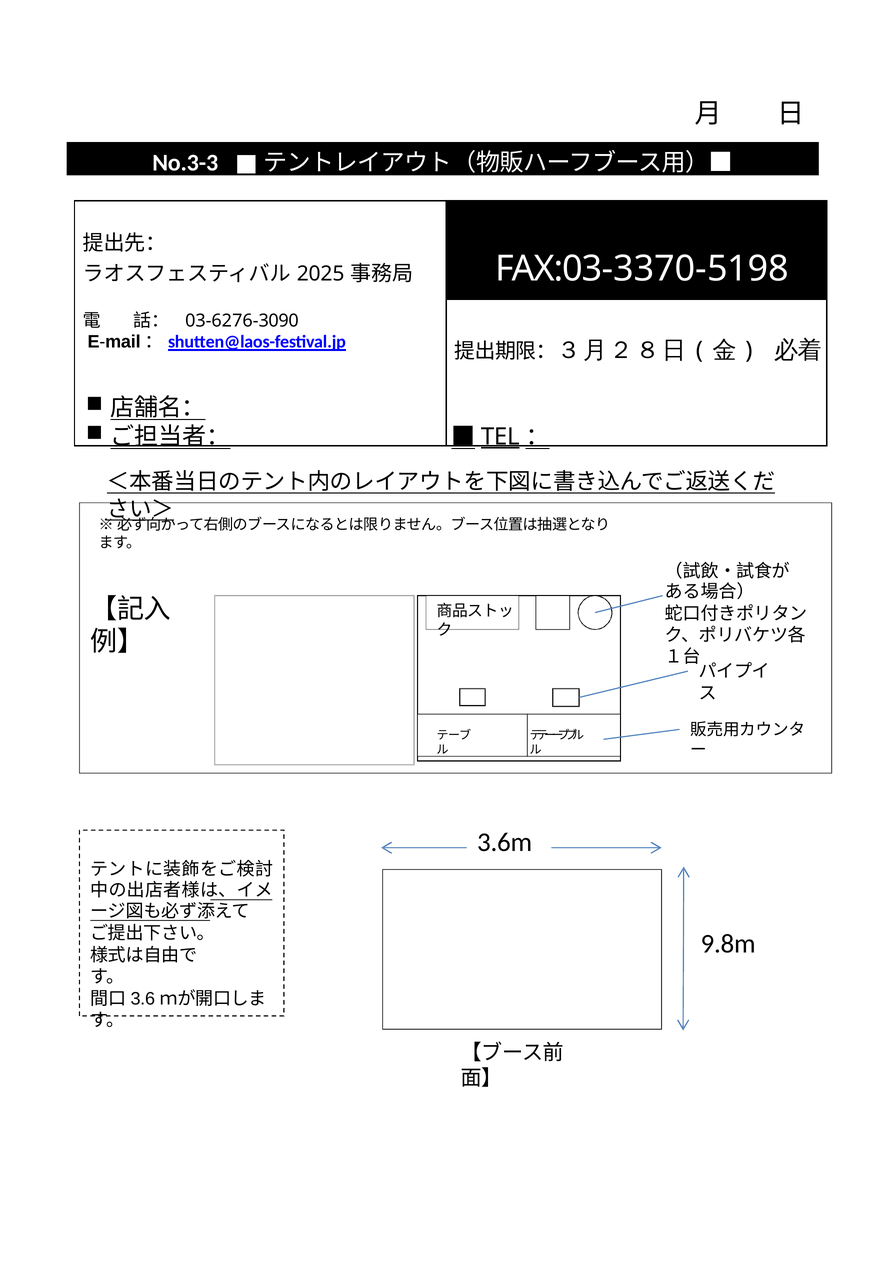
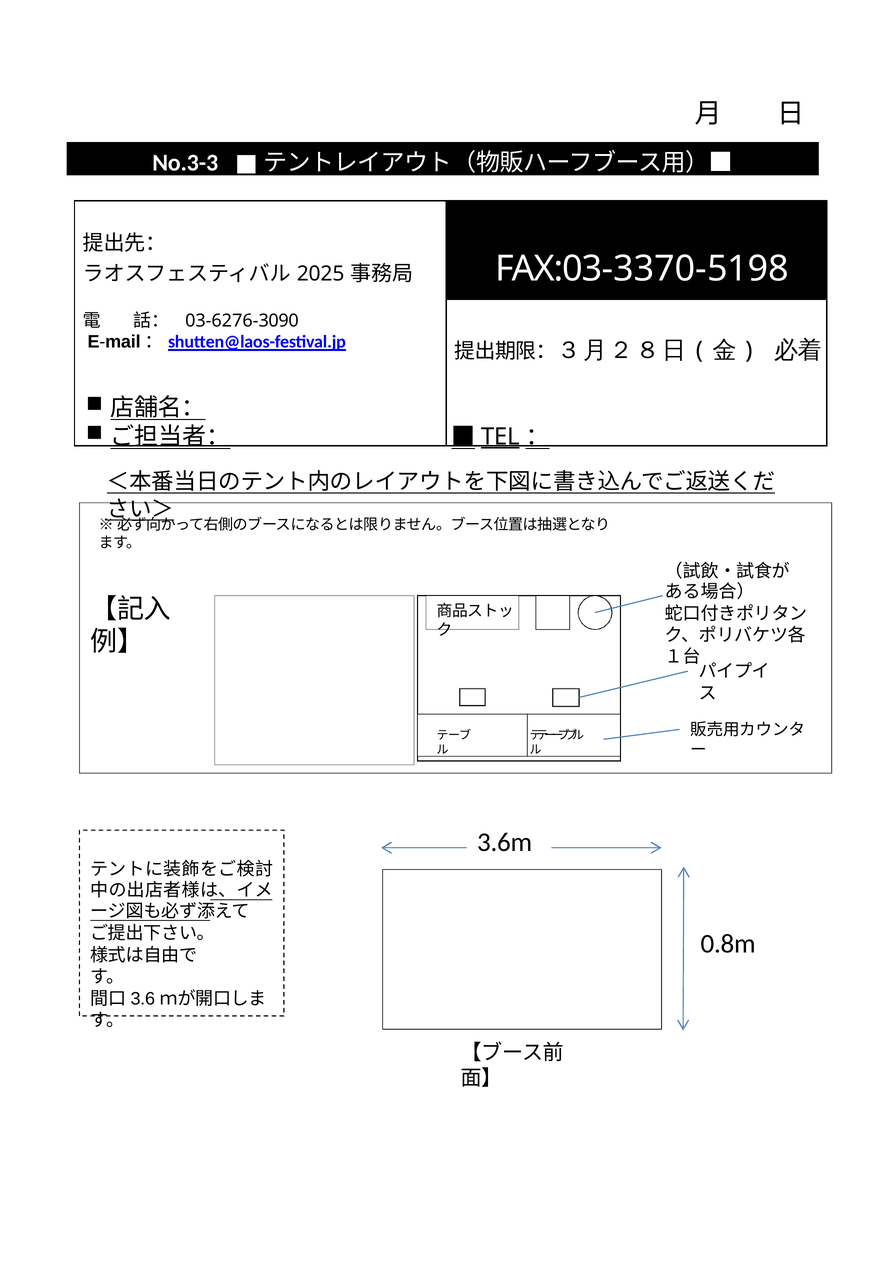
9.8m: 9.8m -> 0.8m
